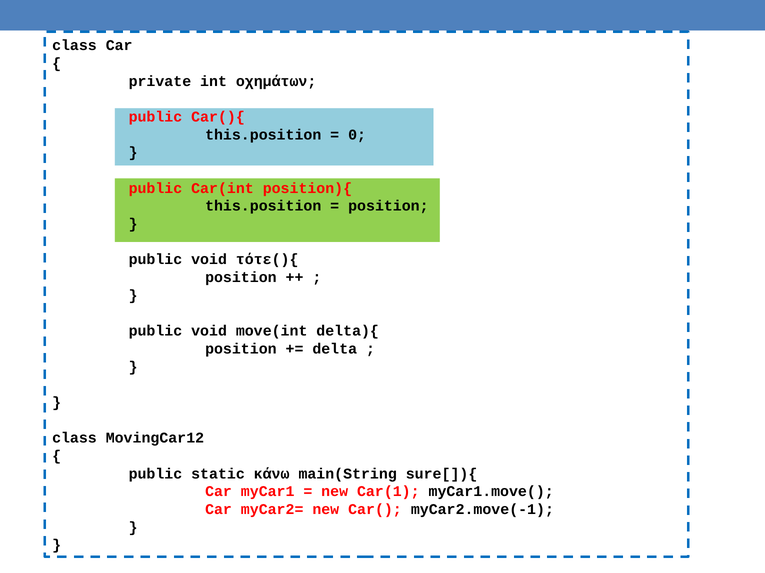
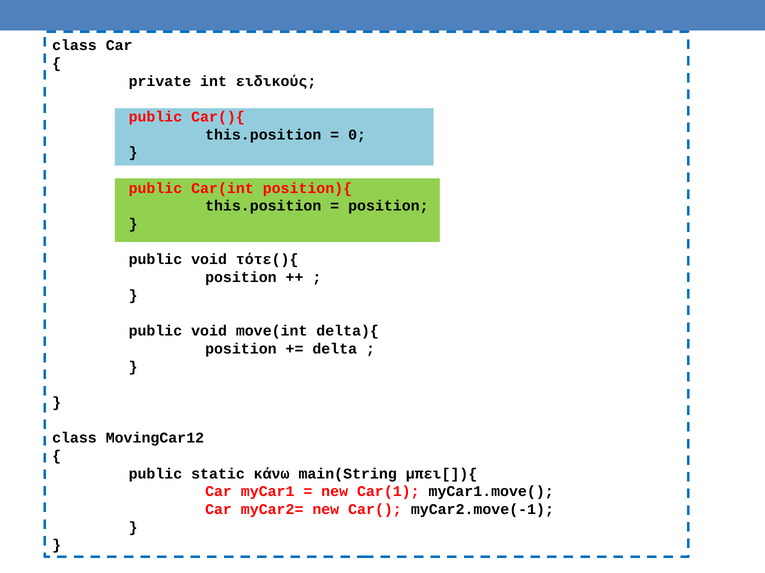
οχημάτων: οχημάτων -> ειδικούς
sure[]){: sure[]){ -> μπει[]){
